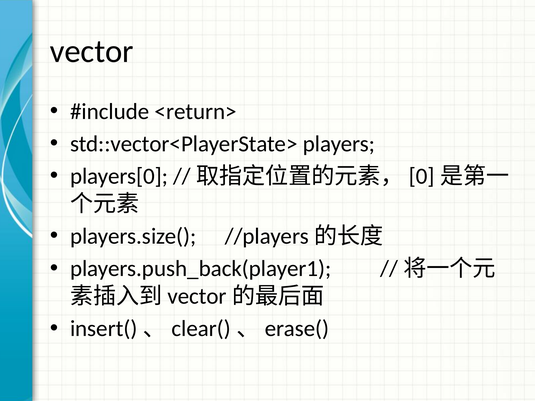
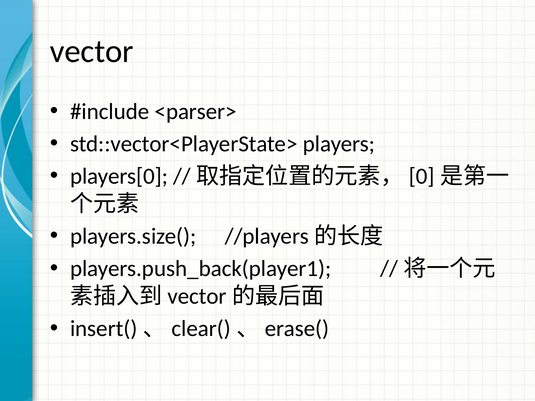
<return>: <return> -> <parser>
